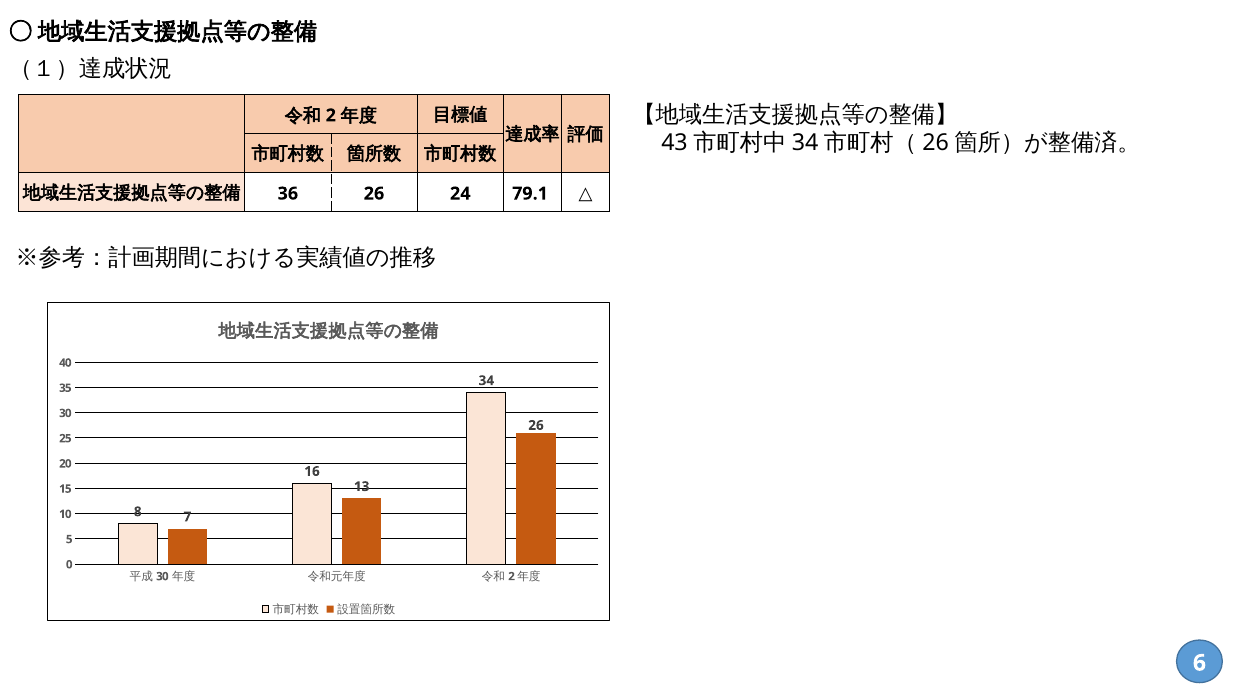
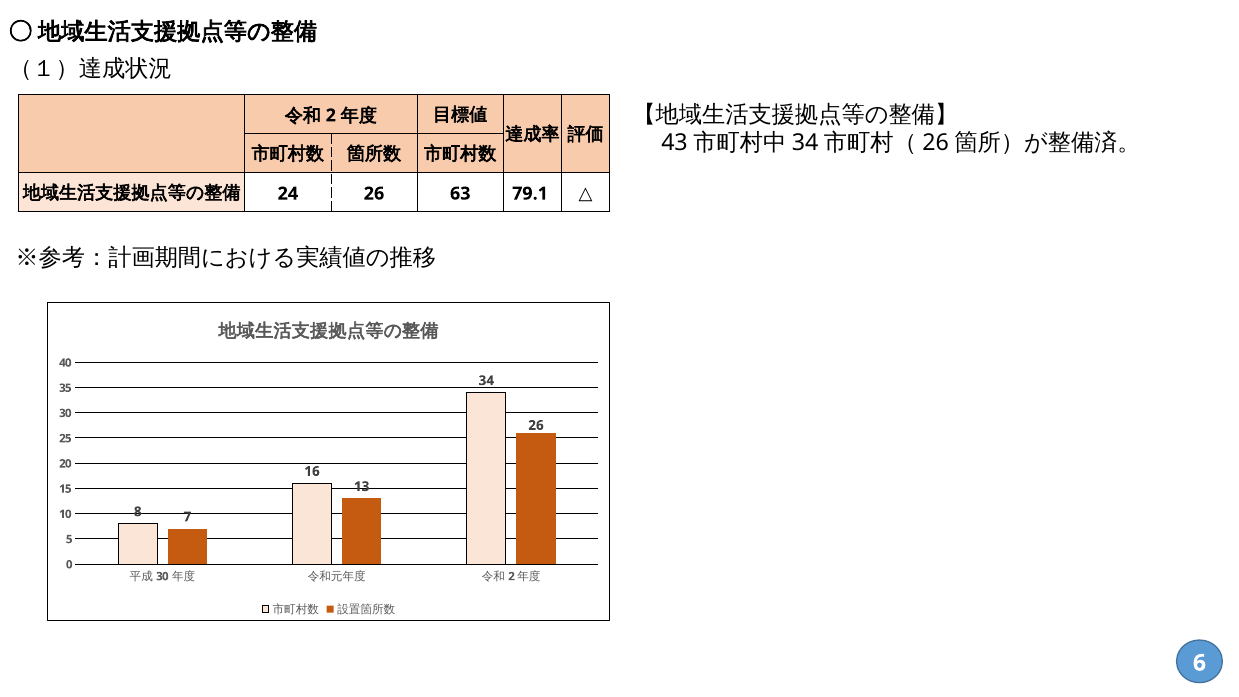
36: 36 -> 24
24: 24 -> 63
